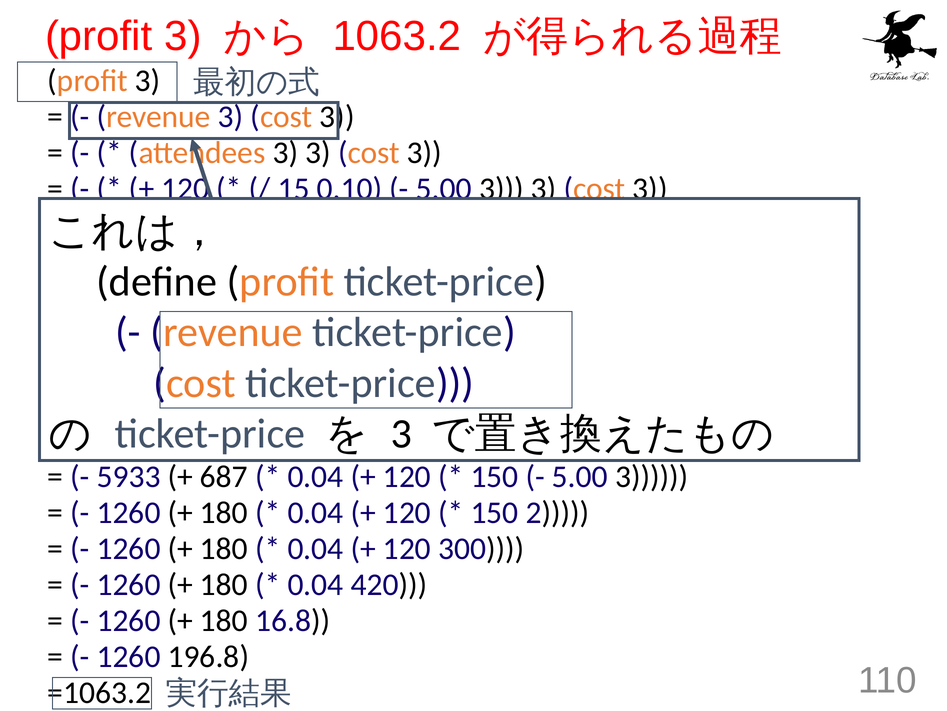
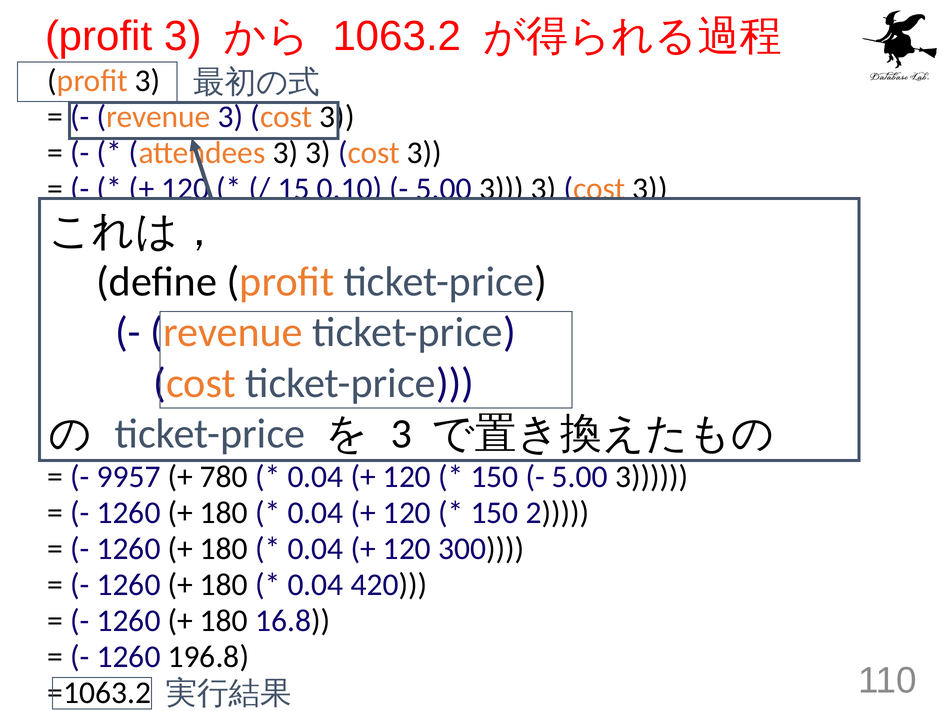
5933: 5933 -> 9957
687: 687 -> 780
